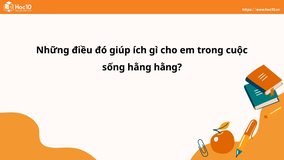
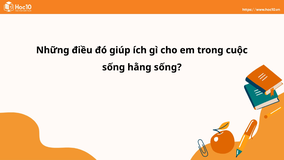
hằng hằng: hằng -> sống
